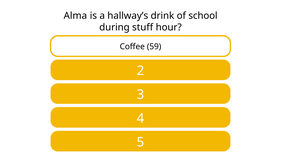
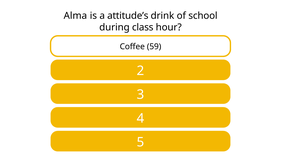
hallway’s: hallway’s -> attitude’s
stuff: stuff -> class
